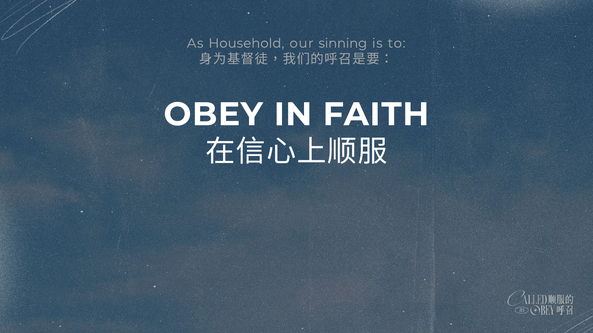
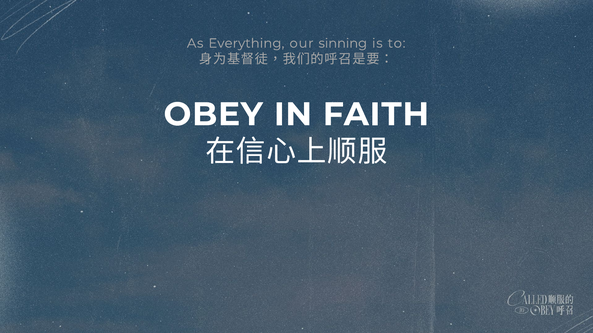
Household: Household -> Everything
